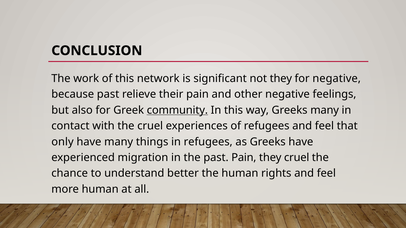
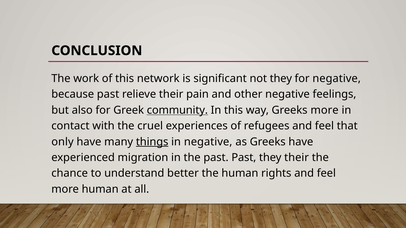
Greeks many: many -> more
things underline: none -> present
in refugees: refugees -> negative
past Pain: Pain -> Past
they cruel: cruel -> their
